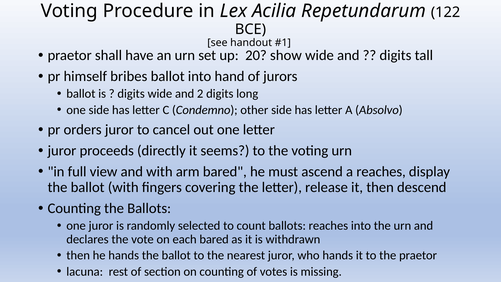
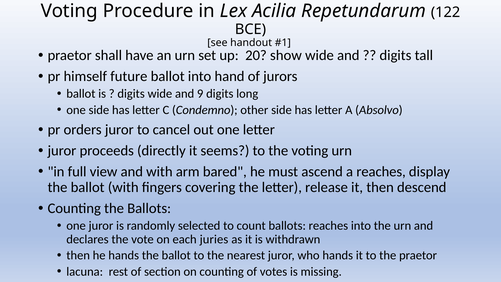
bribes: bribes -> future
2: 2 -> 9
each bared: bared -> juries
